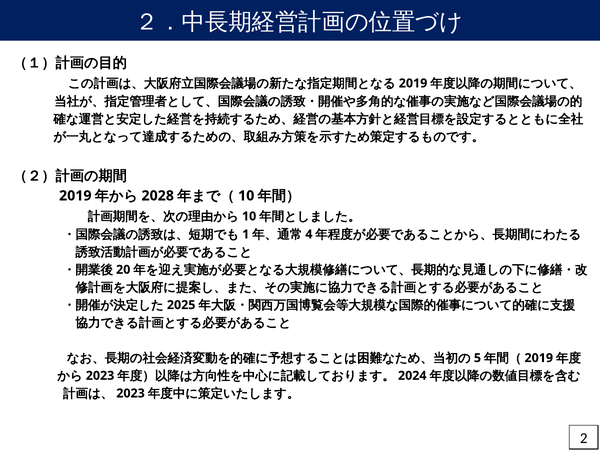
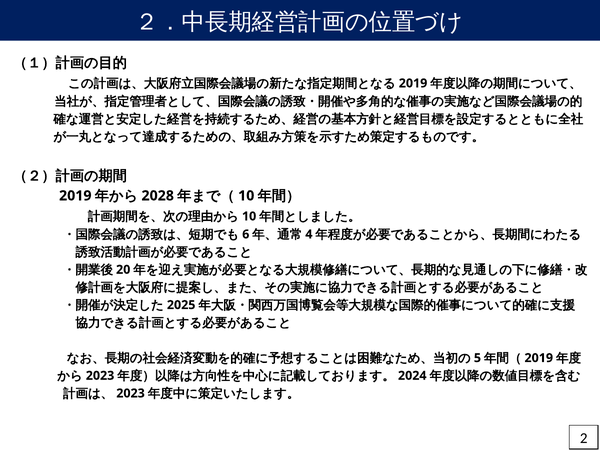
1: 1 -> 6
